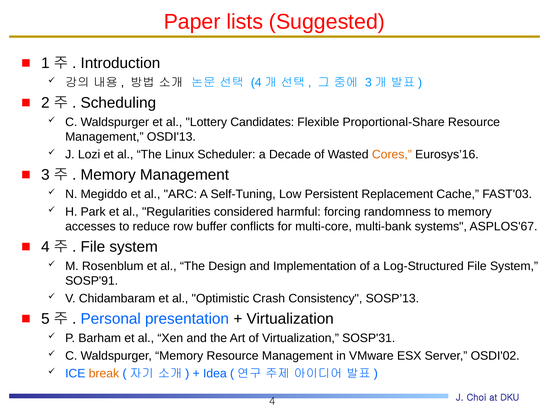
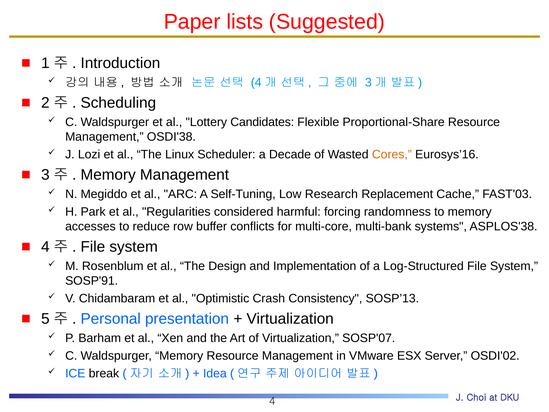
OSDI'13: OSDI'13 -> OSDI'38
Persistent: Persistent -> Research
ASPLOS'67: ASPLOS'67 -> ASPLOS'38
SOSP'31: SOSP'31 -> SOSP'07
break colour: orange -> black
